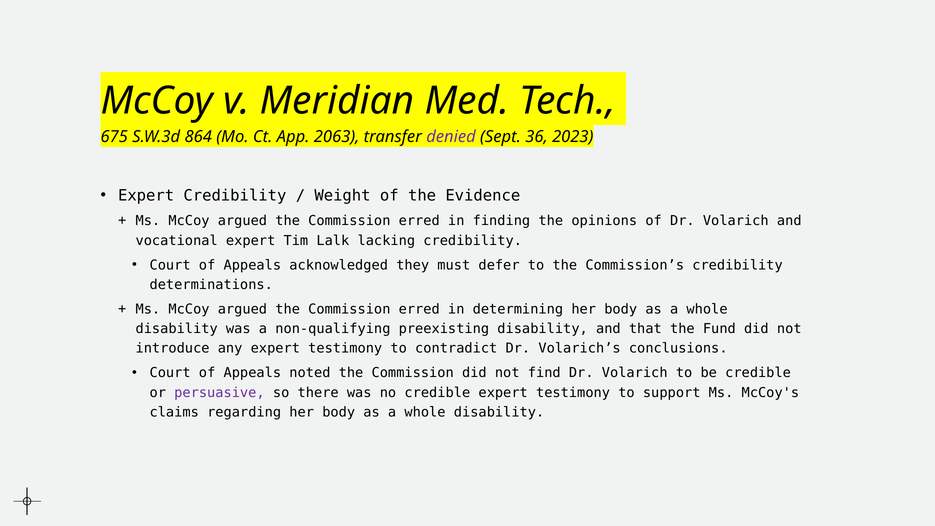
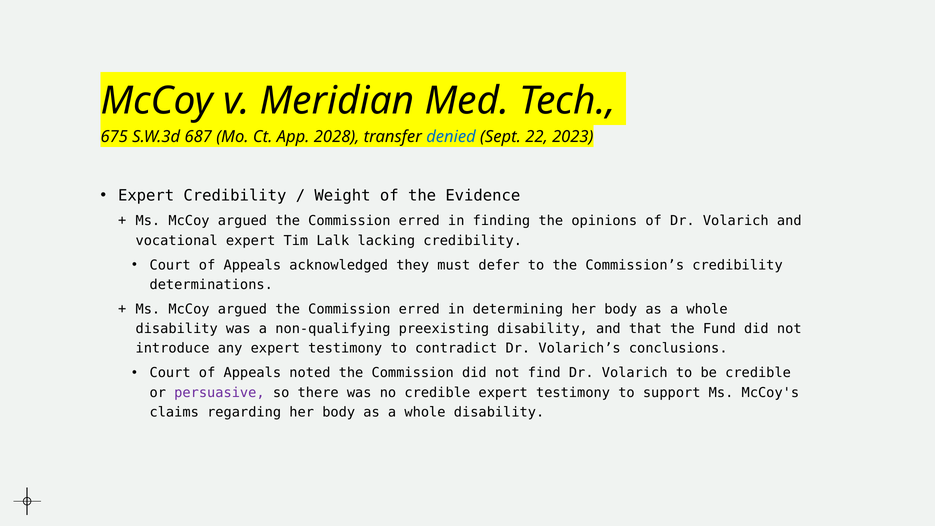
864: 864 -> 687
2063: 2063 -> 2028
denied colour: purple -> blue
36: 36 -> 22
